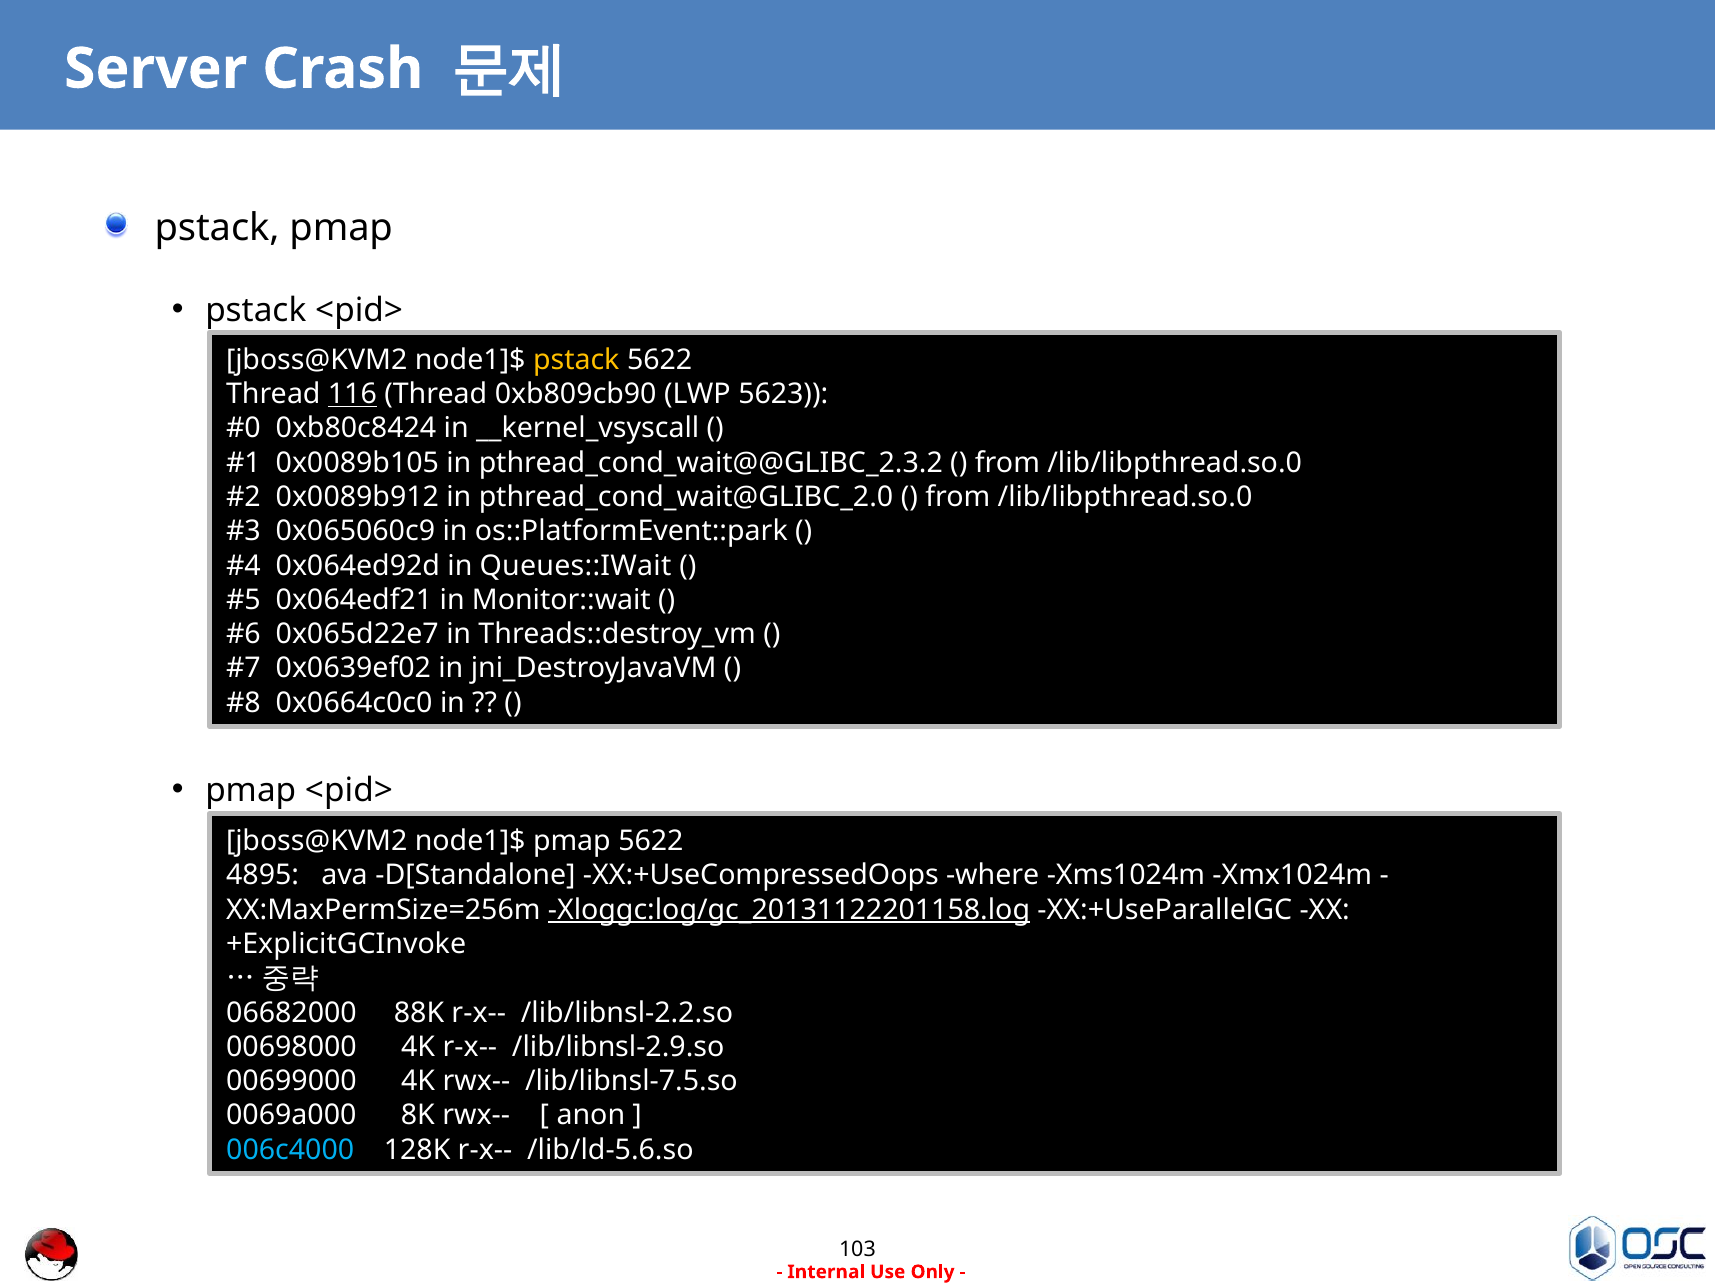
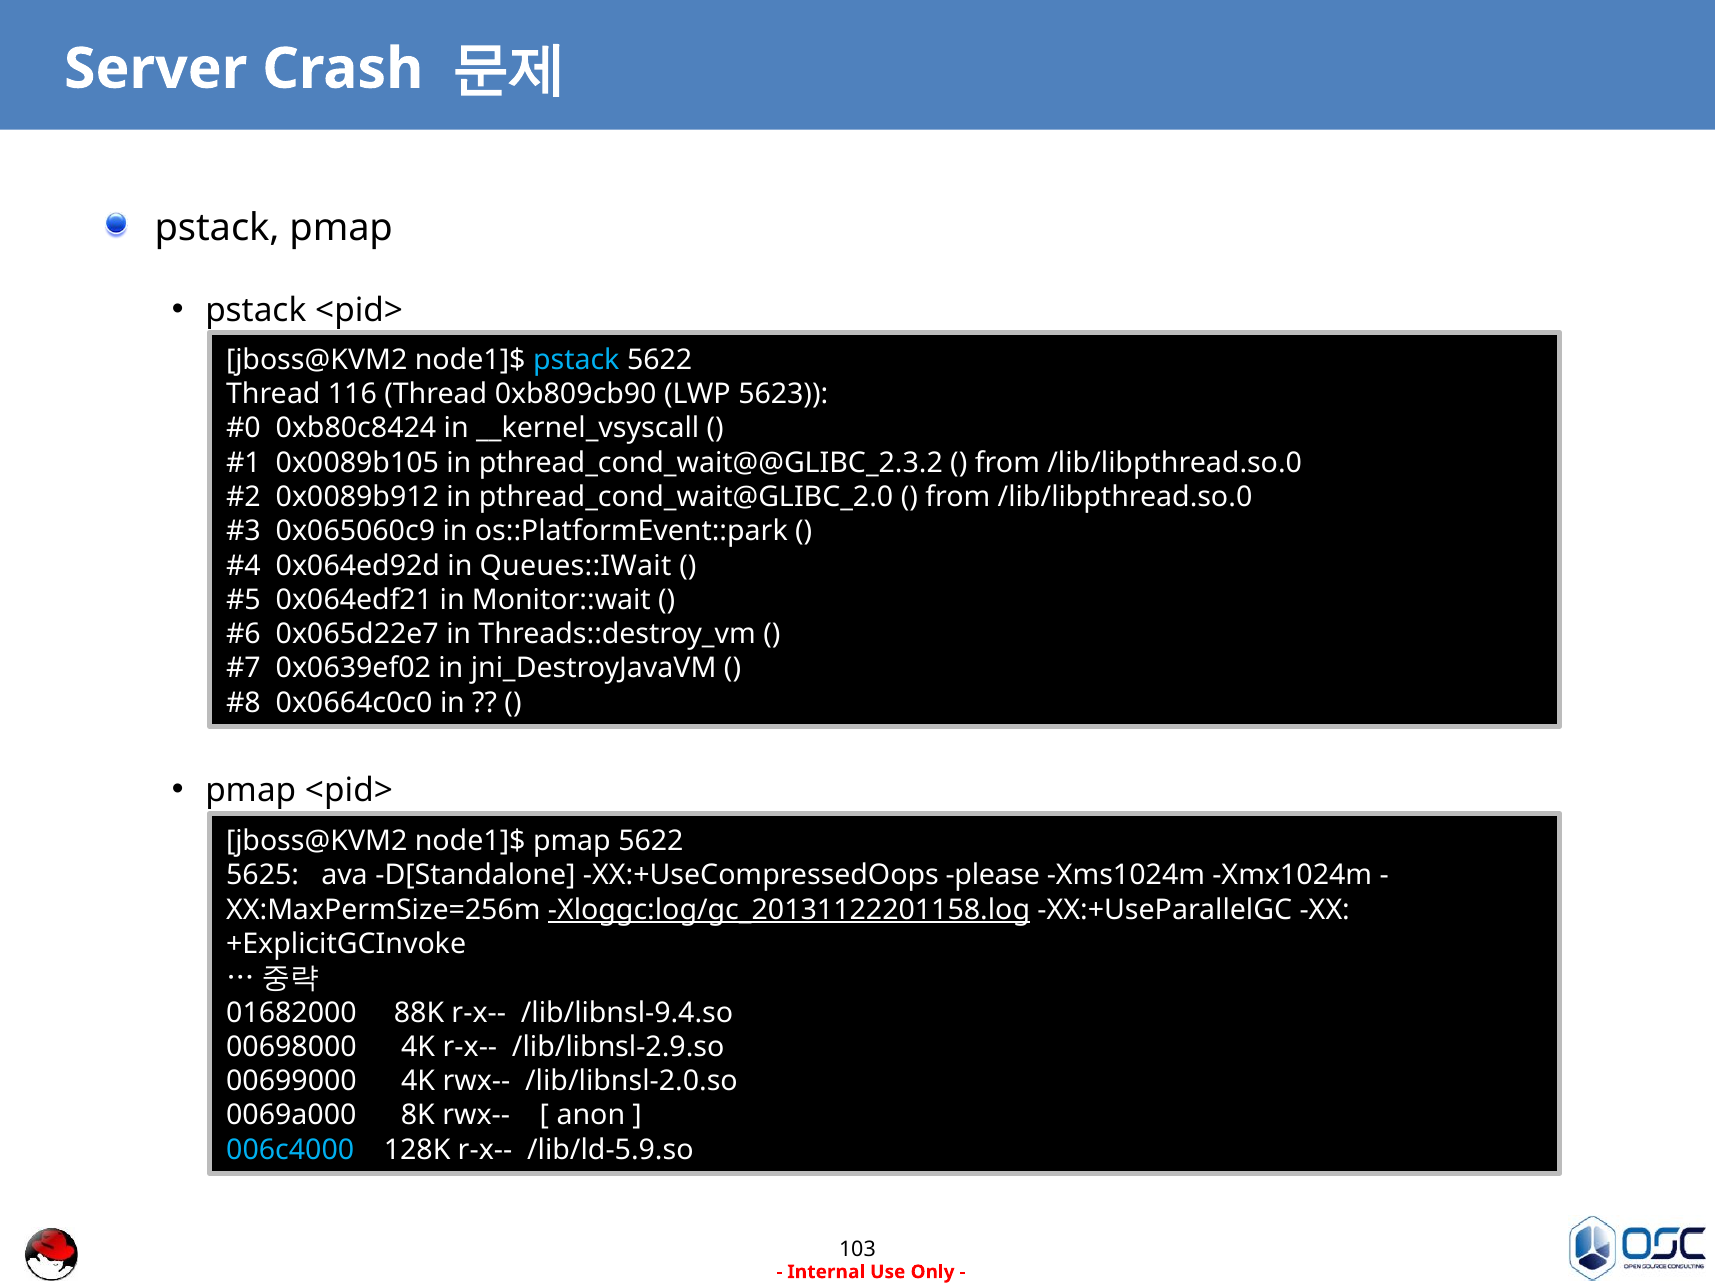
pstack at (576, 360) colour: yellow -> light blue
116 underline: present -> none
4895: 4895 -> 5625
where: where -> please
06682000: 06682000 -> 01682000
/lib/libnsl-2.2.so: /lib/libnsl-2.2.so -> /lib/libnsl-9.4.so
/lib/libnsl-7.5.so: /lib/libnsl-7.5.so -> /lib/libnsl-2.0.so
/lib/ld-5.6.so: /lib/ld-5.6.so -> /lib/ld-5.9.so
